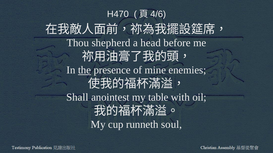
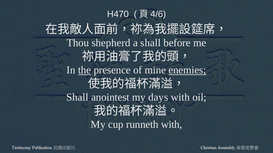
a head: head -> shall
enemies underline: none -> present
table: table -> days
runneth soul: soul -> with
